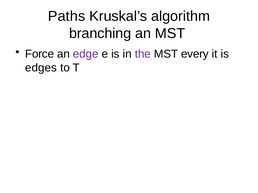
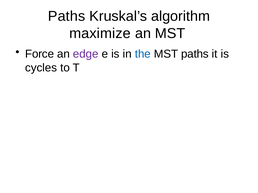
branching: branching -> maximize
the colour: purple -> blue
MST every: every -> paths
edges: edges -> cycles
